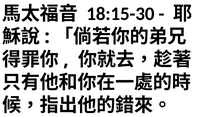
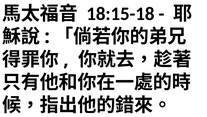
18:15-30: 18:15-30 -> 18:15-18
